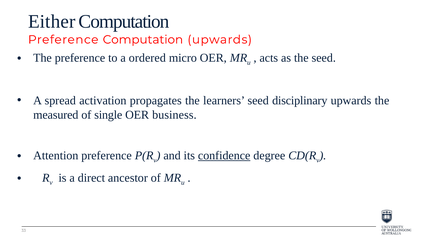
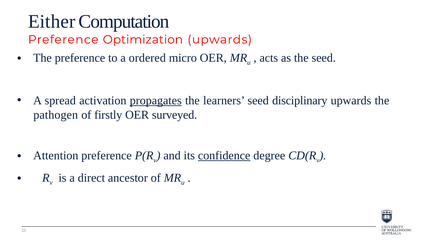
Preference Computation: Computation -> Optimization
propagates underline: none -> present
measured: measured -> pathogen
single: single -> firstly
business: business -> surveyed
